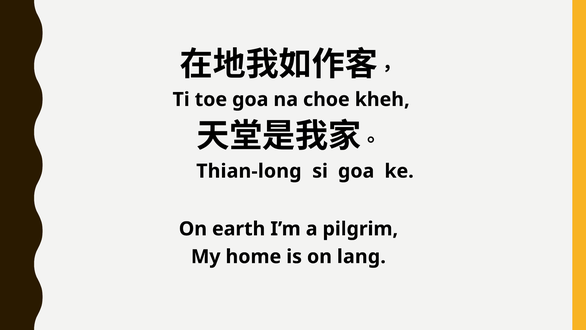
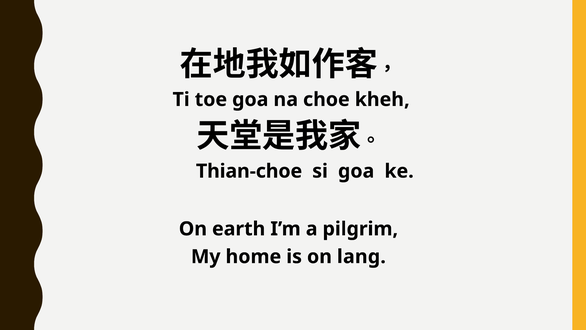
Thian-long: Thian-long -> Thian-choe
